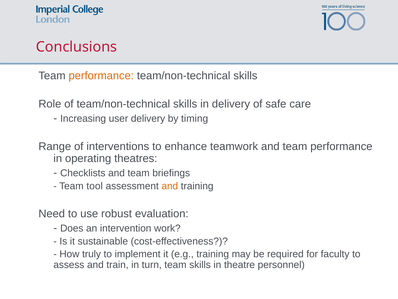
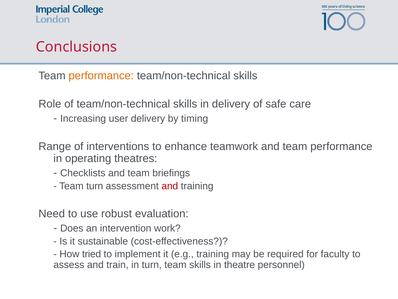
Team tool: tool -> turn
and at (170, 186) colour: orange -> red
truly: truly -> tried
